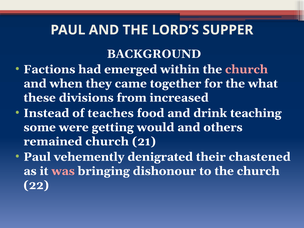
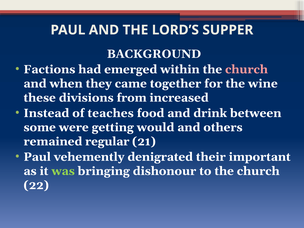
what: what -> wine
teaching: teaching -> between
remained church: church -> regular
chastened: chastened -> important
was colour: pink -> light green
